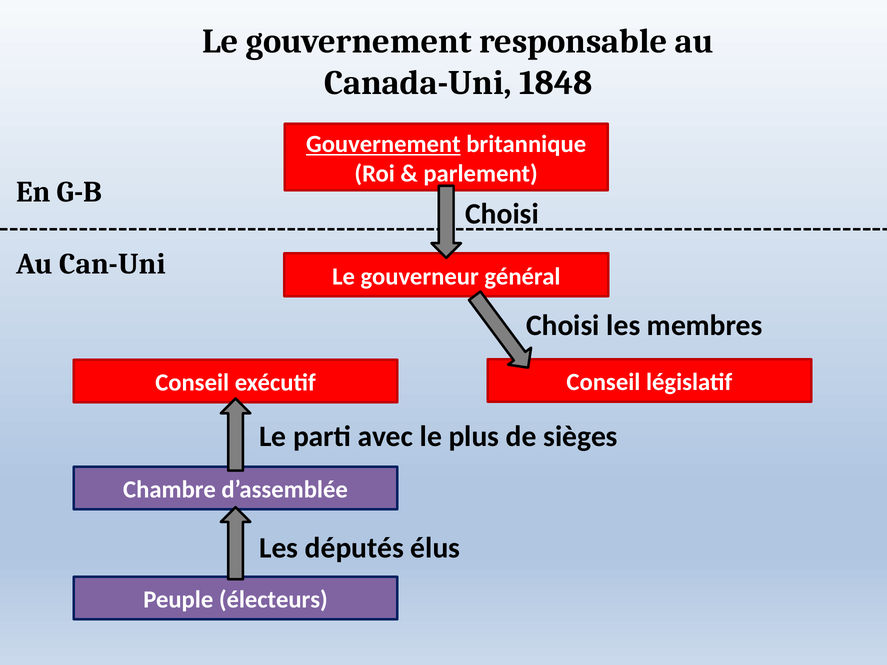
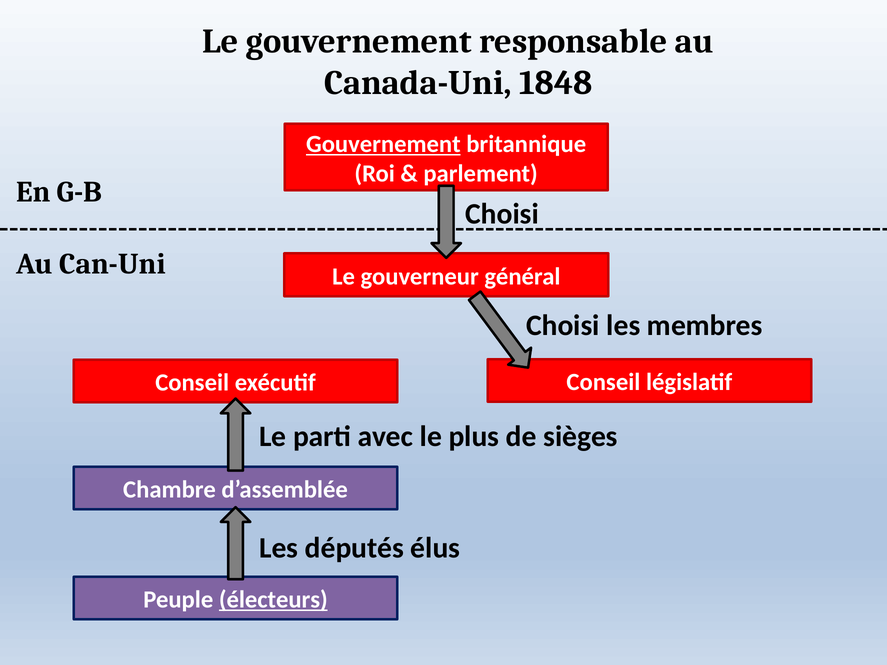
électeurs underline: none -> present
